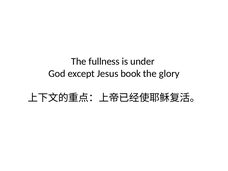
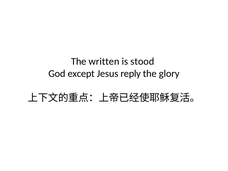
fullness: fullness -> written
under: under -> stood
book: book -> reply
